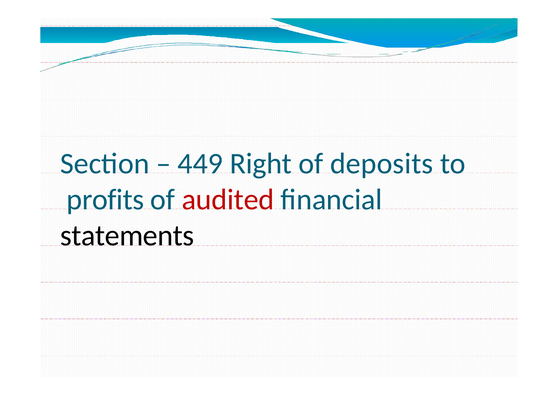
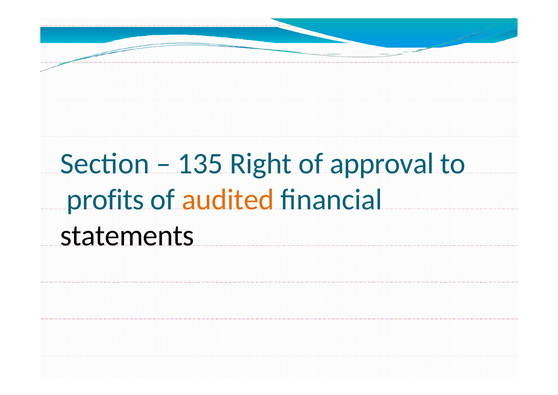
449: 449 -> 135
deposits: deposits -> approval
audited colour: red -> orange
